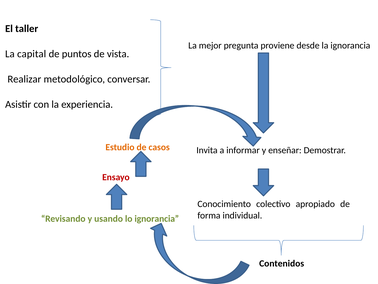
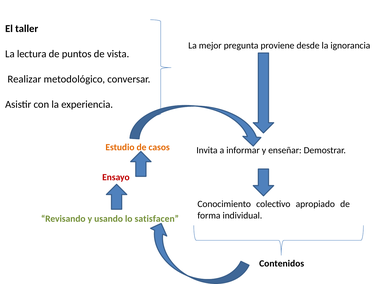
capital: capital -> lectura
lo ignorancia: ignorancia -> satisfacen
